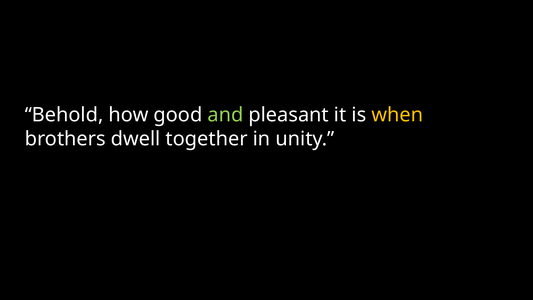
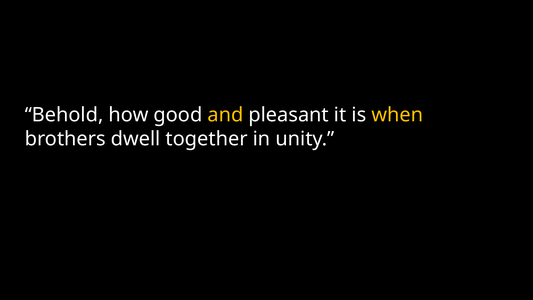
and colour: light green -> yellow
